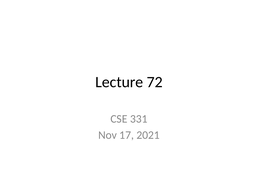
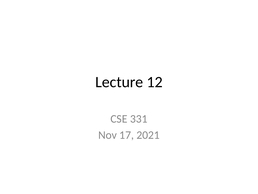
72: 72 -> 12
